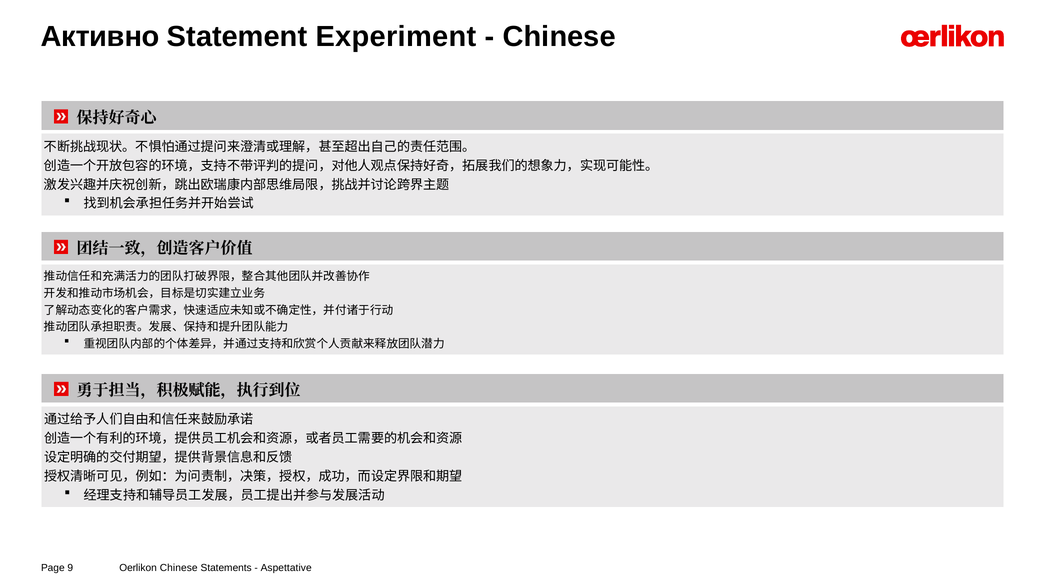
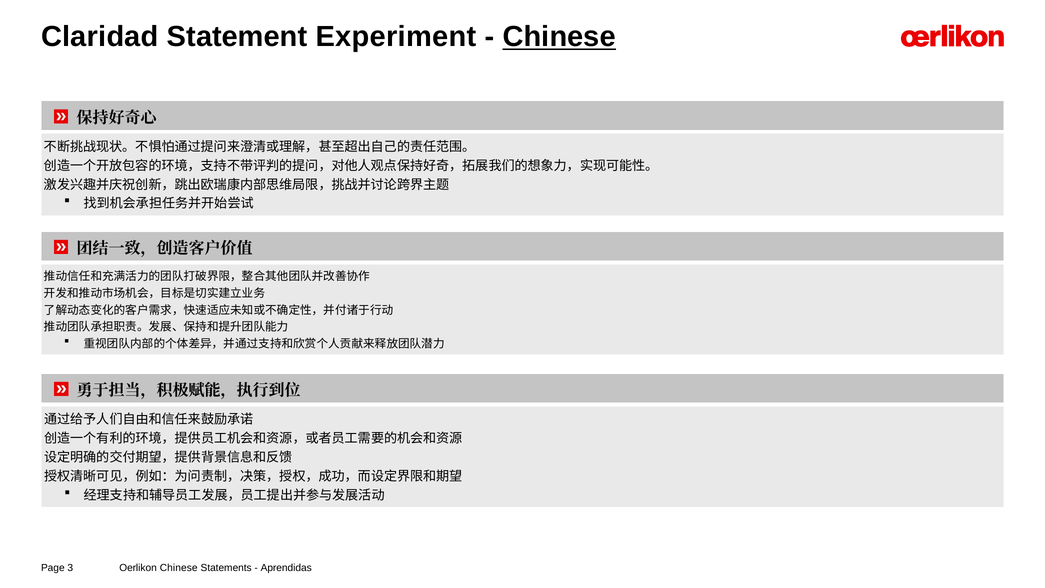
Активно: Активно -> Claridad
Chinese at (559, 37) underline: none -> present
9: 9 -> 3
Aspettative: Aspettative -> Aprendidas
